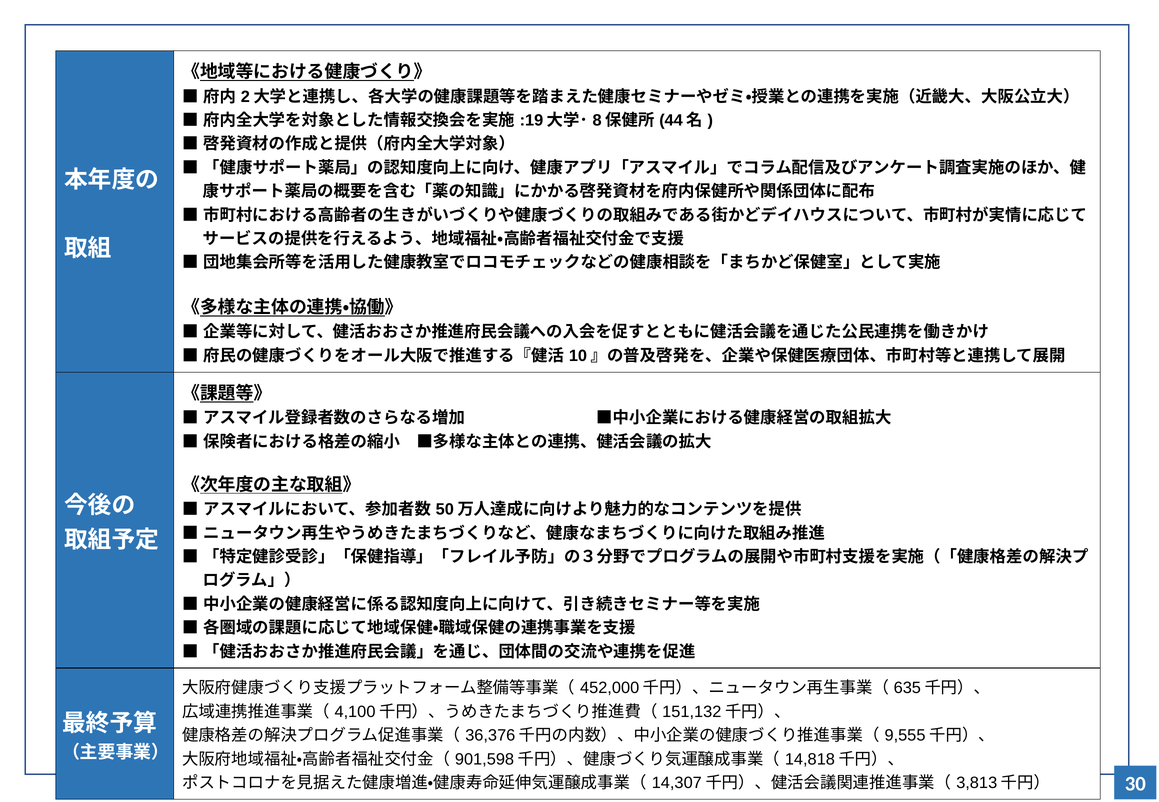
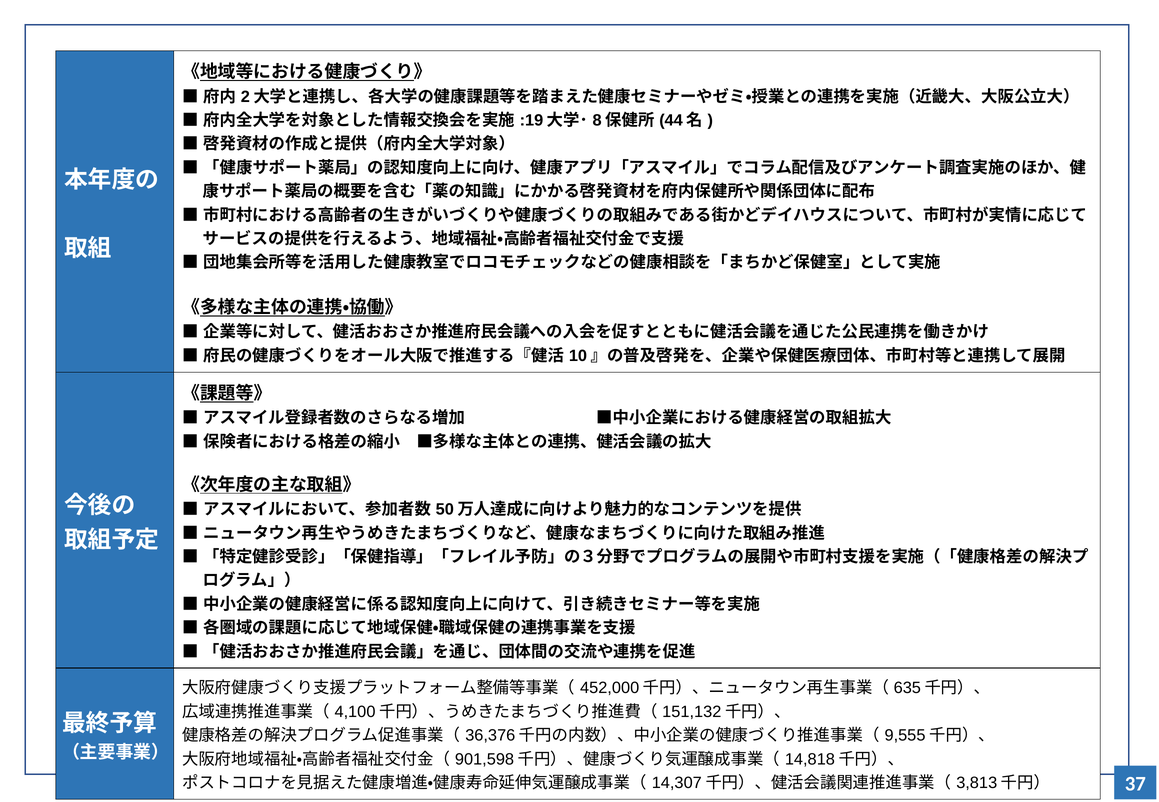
30: 30 -> 37
